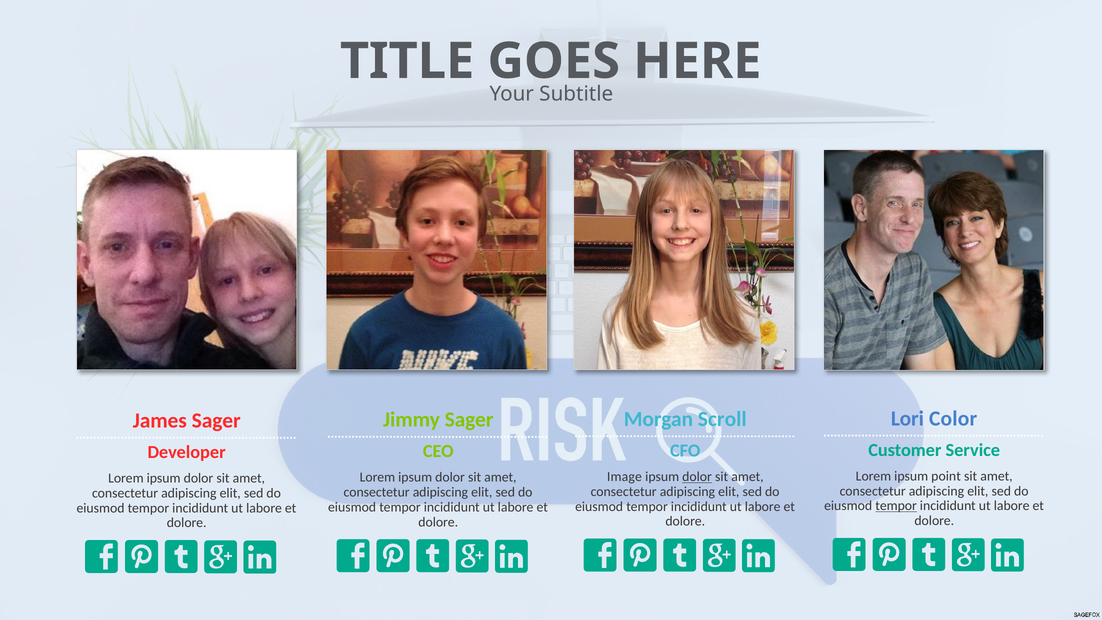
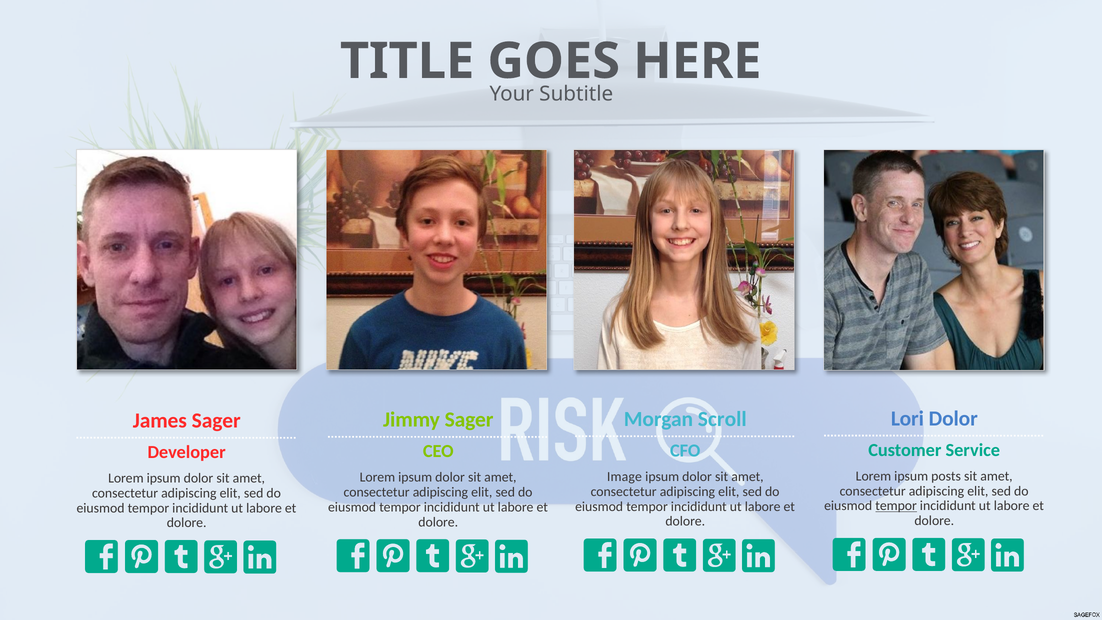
Lori Color: Color -> Dolor
point: point -> posts
dolor at (697, 477) underline: present -> none
